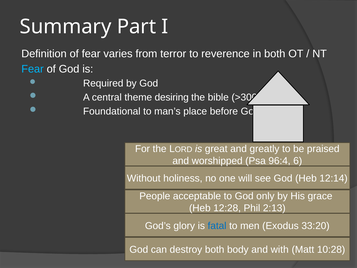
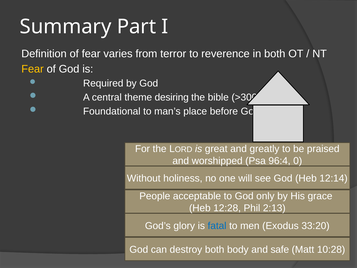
Fear at (33, 69) colour: light blue -> yellow
6: 6 -> 0
with: with -> safe
